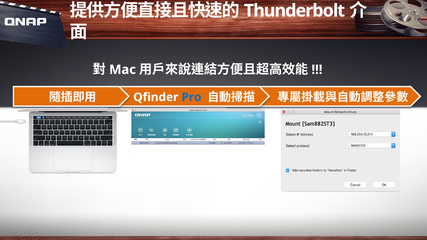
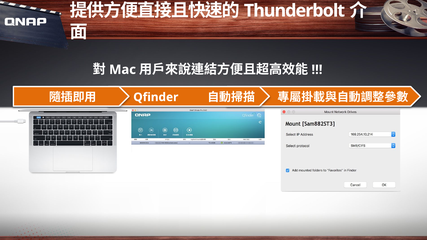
Pro colour: blue -> orange
